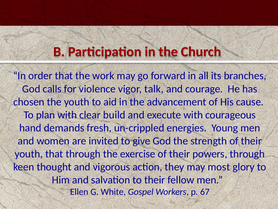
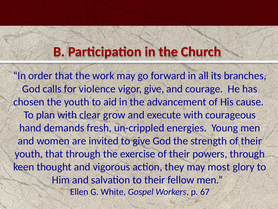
vigor talk: talk -> give
build: build -> grow
